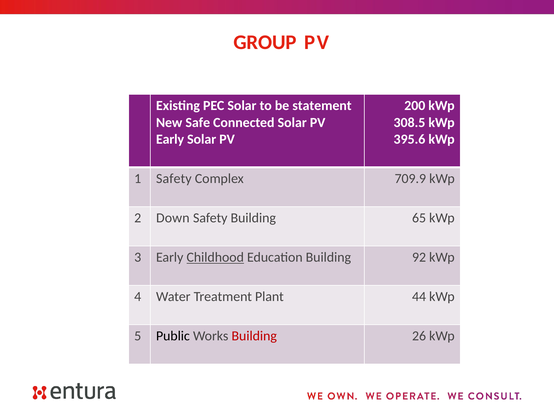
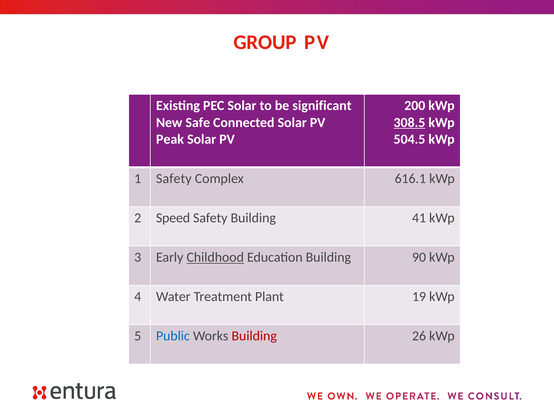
statement: statement -> significant
308.5 underline: none -> present
Early at (170, 140): Early -> Peak
395.6: 395.6 -> 504.5
709.9: 709.9 -> 616.1
Down: Down -> Speed
65: 65 -> 41
92: 92 -> 90
44: 44 -> 19
Public colour: black -> blue
